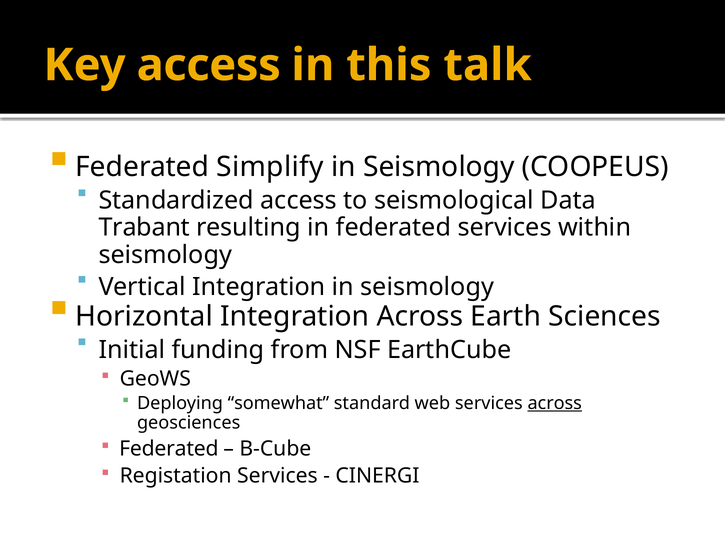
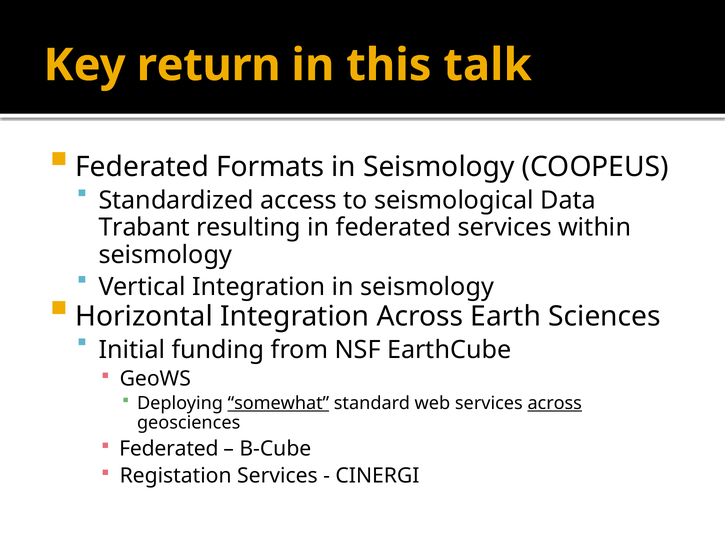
Key access: access -> return
Simplify: Simplify -> Formats
somewhat underline: none -> present
